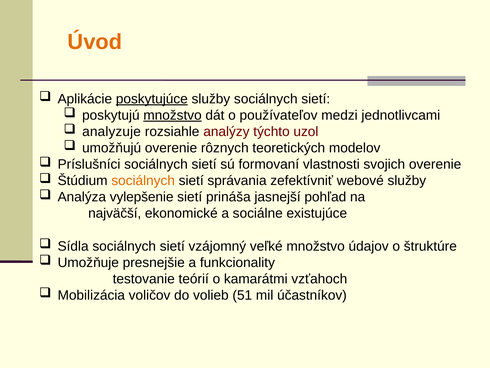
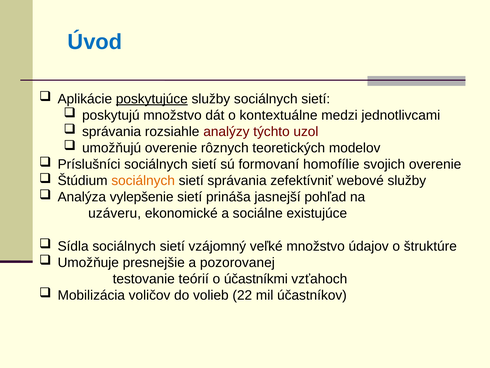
Úvod colour: orange -> blue
množstvo at (173, 115) underline: present -> none
používateľov: používateľov -> kontextuálne
analyzuje at (112, 131): analyzuje -> správania
vlastnosti: vlastnosti -> homofílie
najväčší: najväčší -> uzáveru
funkcionality: funkcionality -> pozorovanej
kamarátmi: kamarátmi -> účastníkmi
51: 51 -> 22
